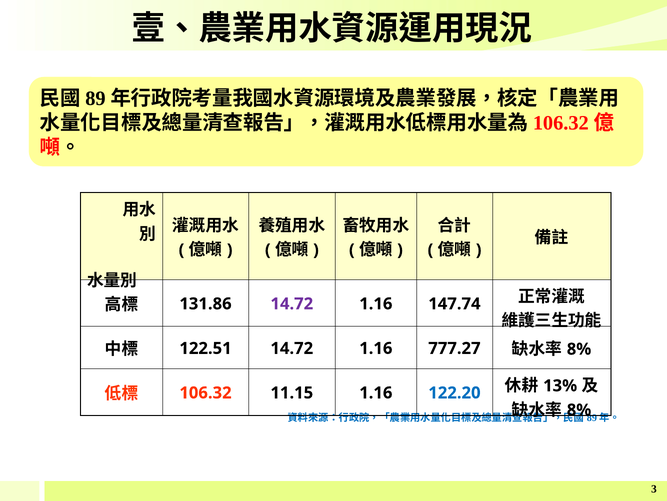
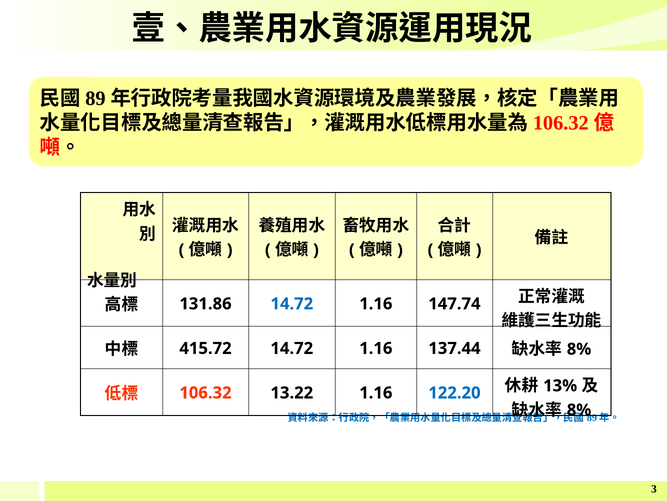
14.72 at (292, 303) colour: purple -> blue
122.51: 122.51 -> 415.72
777.27: 777.27 -> 137.44
11.15: 11.15 -> 13.22
